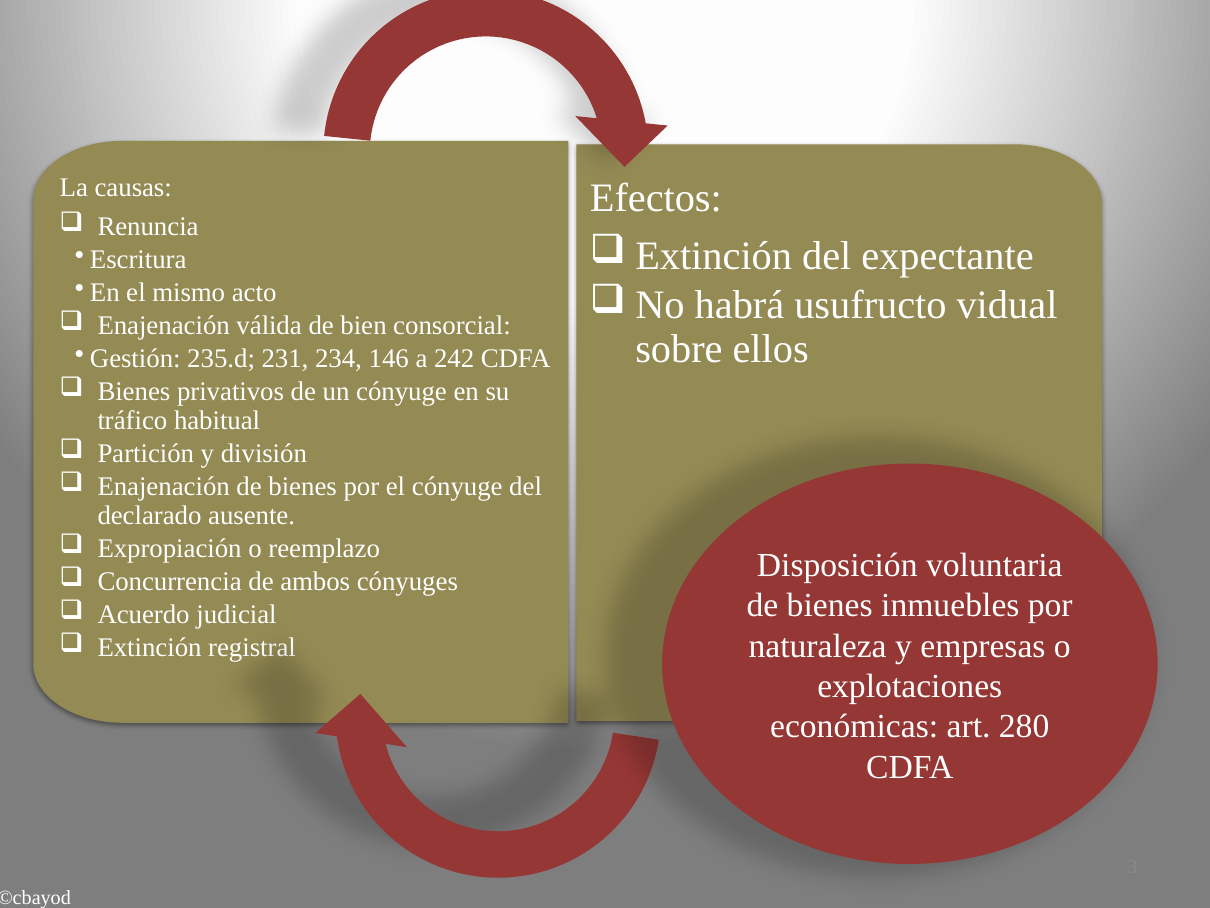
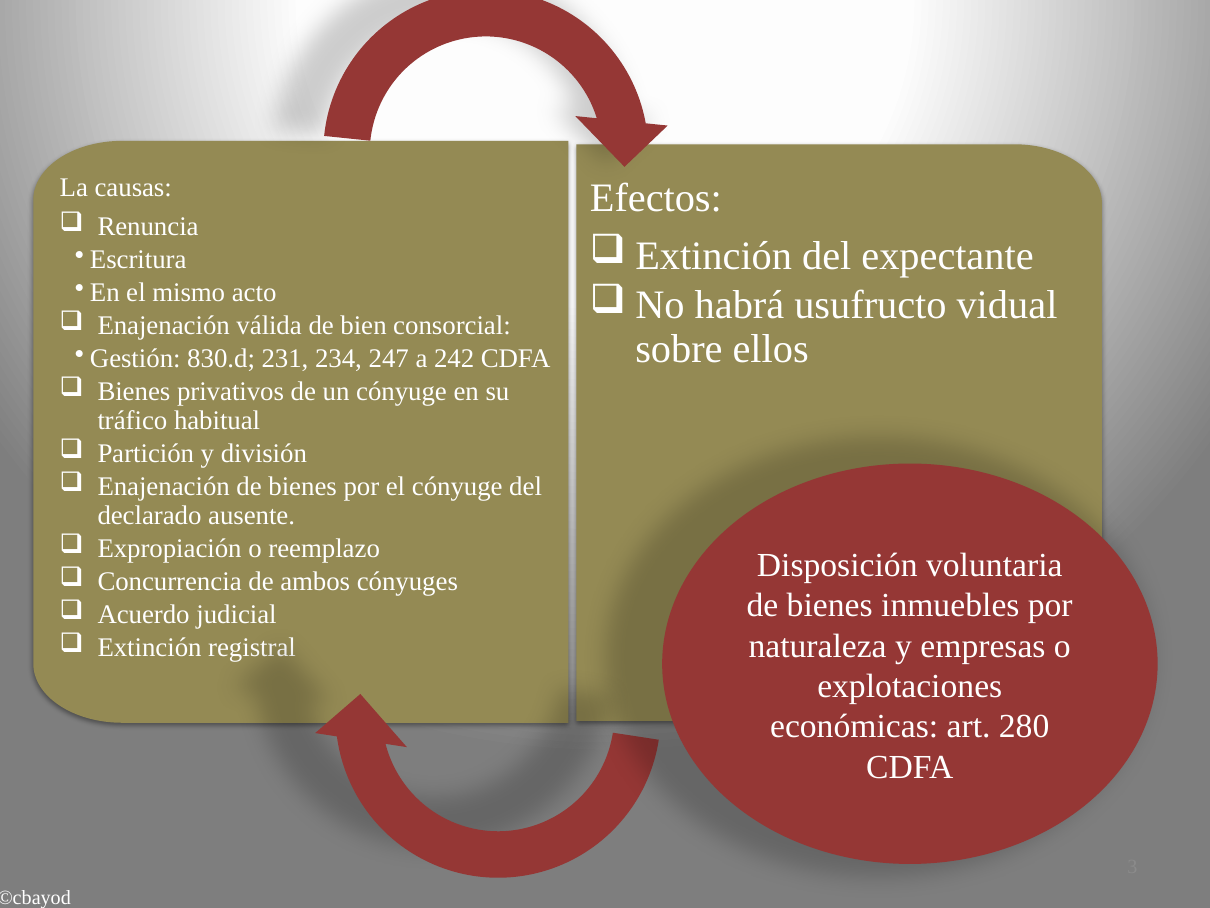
235.d: 235.d -> 830.d
146: 146 -> 247
